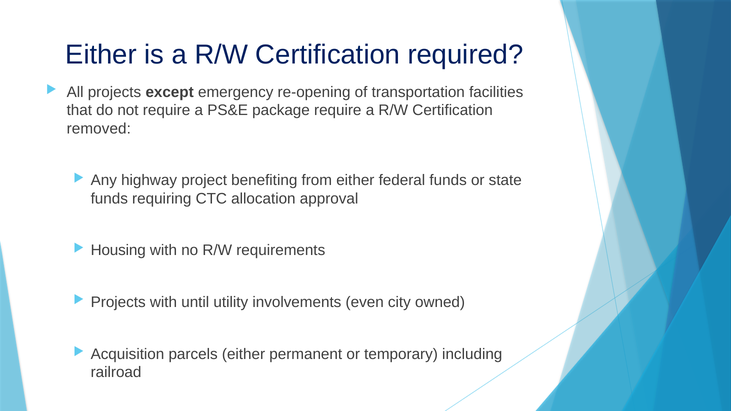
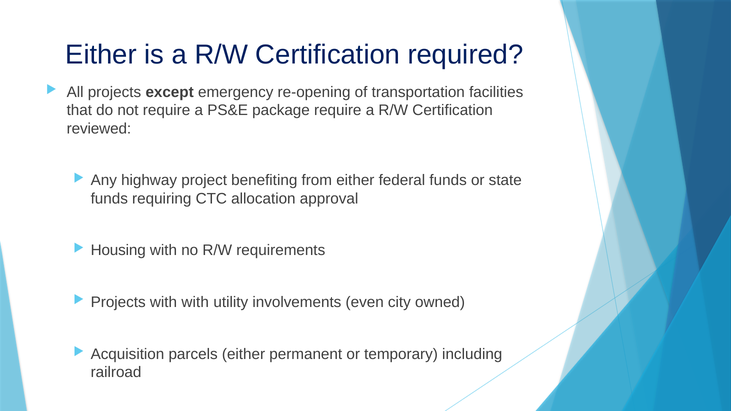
removed: removed -> reviewed
with until: until -> with
